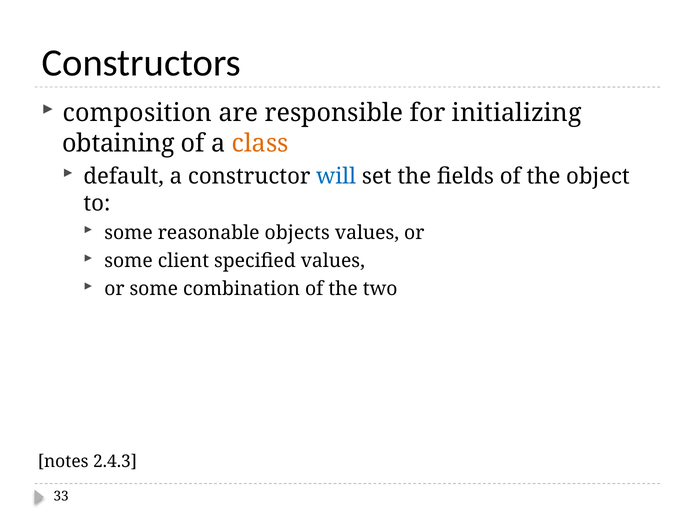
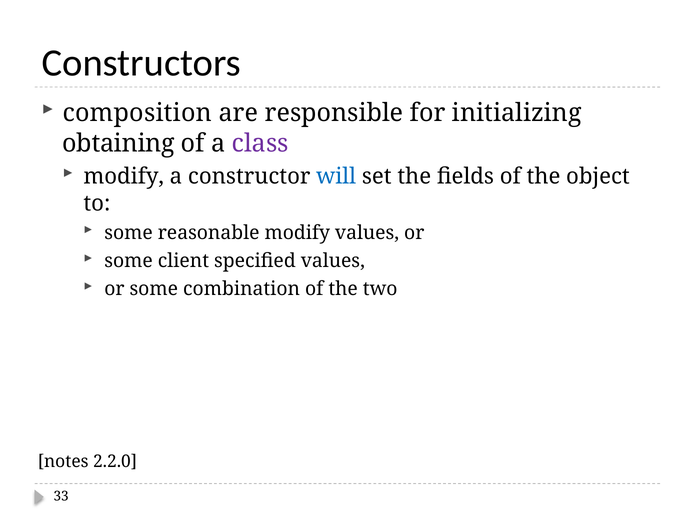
class colour: orange -> purple
default at (124, 176): default -> modify
reasonable objects: objects -> modify
2.4.3: 2.4.3 -> 2.2.0
